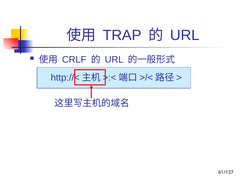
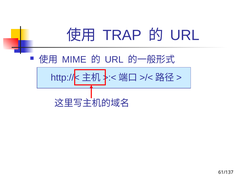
CRLF: CRLF -> MIME
